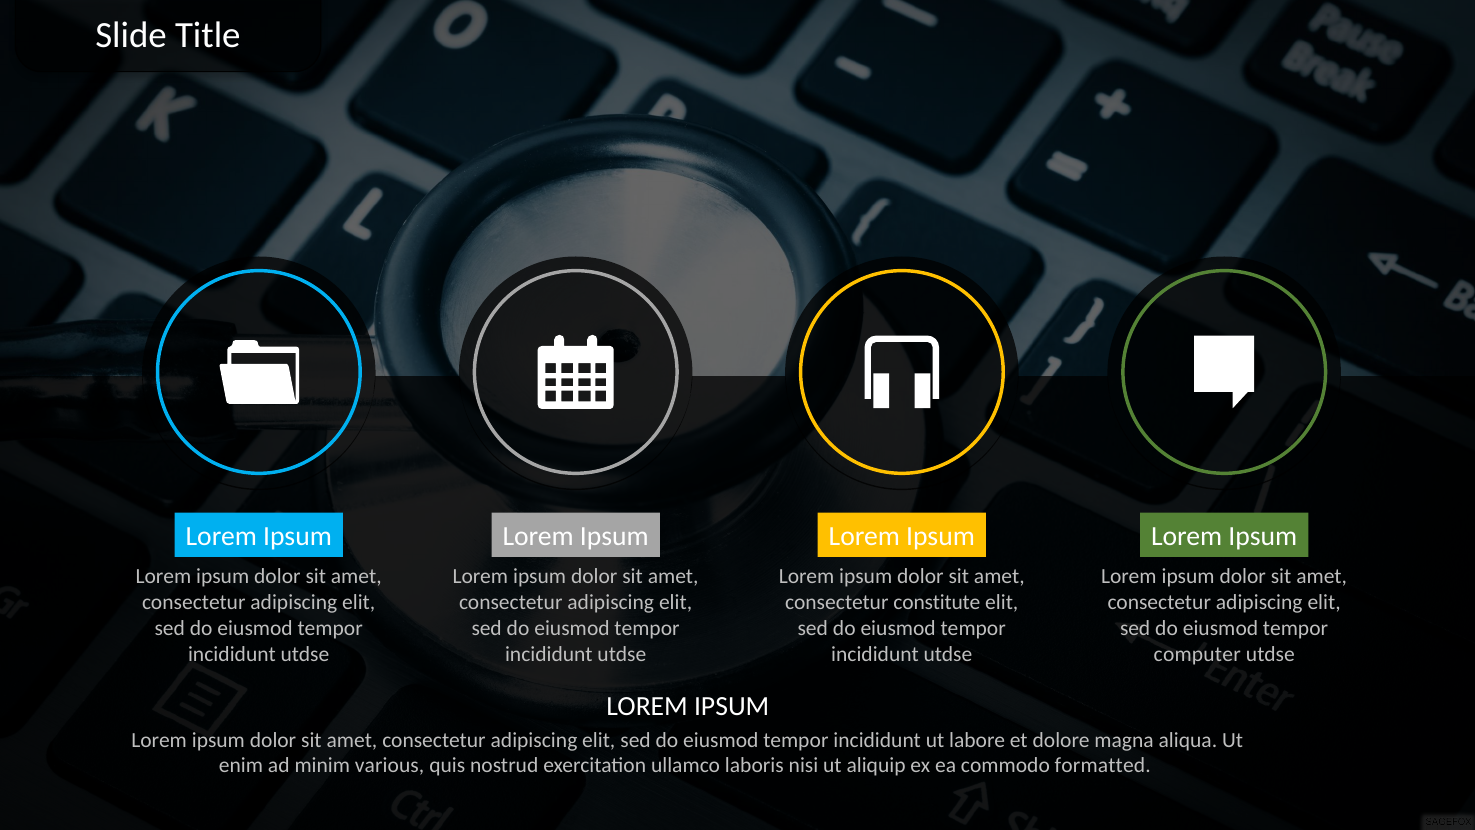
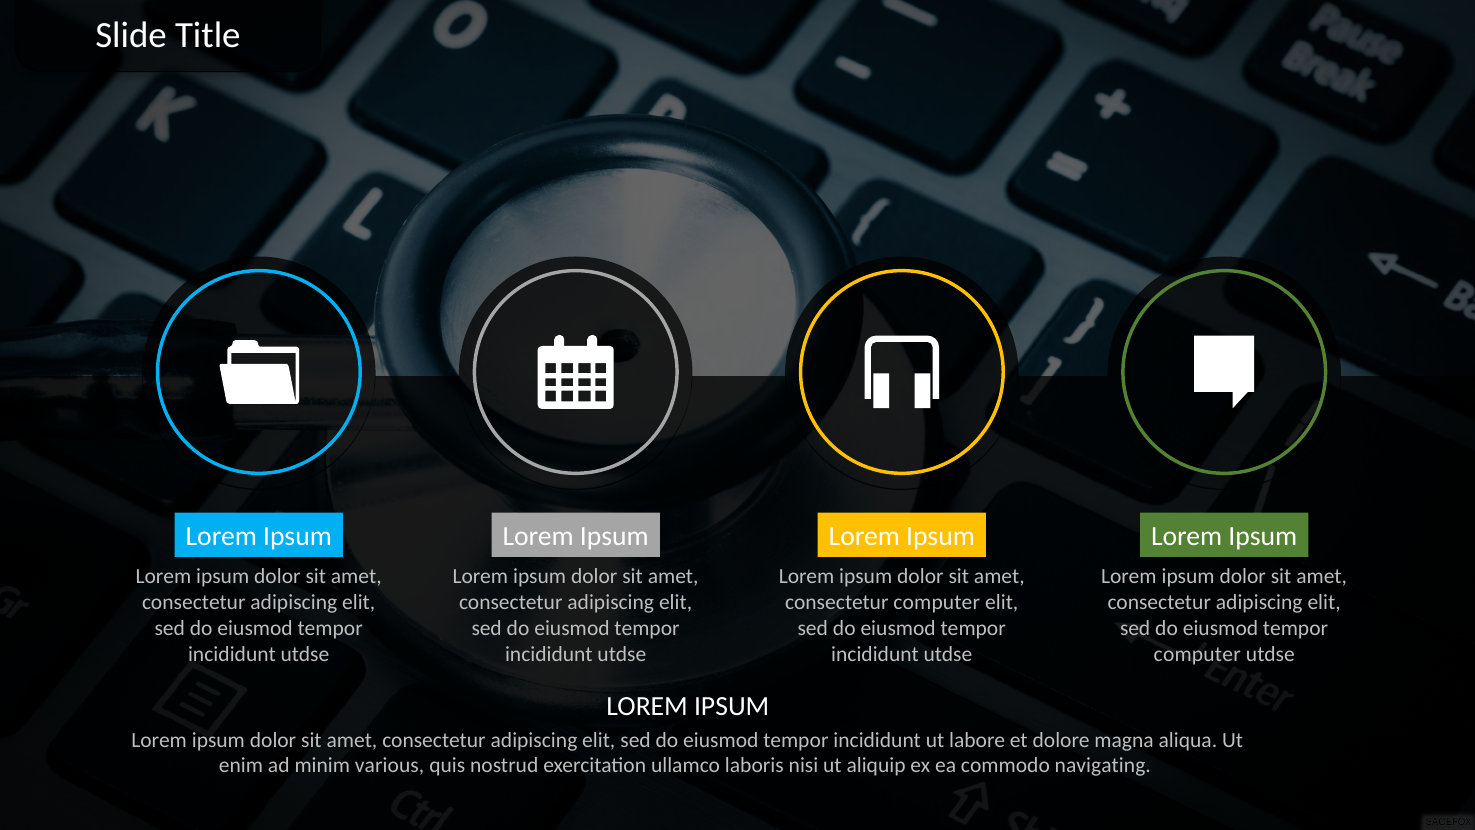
consectetur constitute: constitute -> computer
formatted: formatted -> navigating
